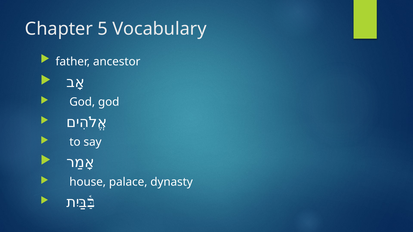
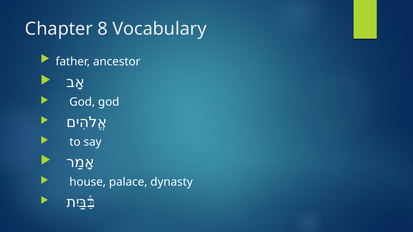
5: 5 -> 8
